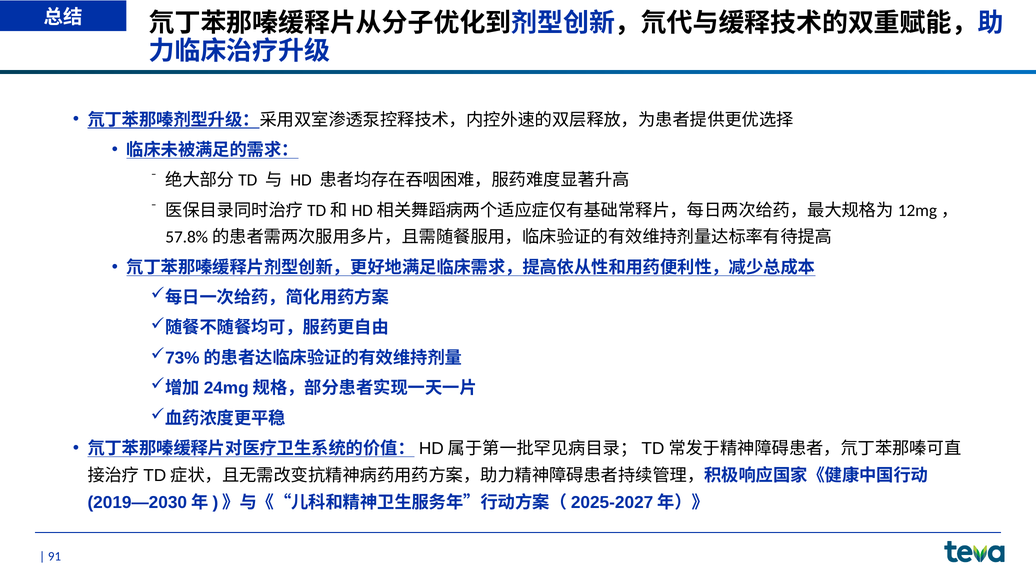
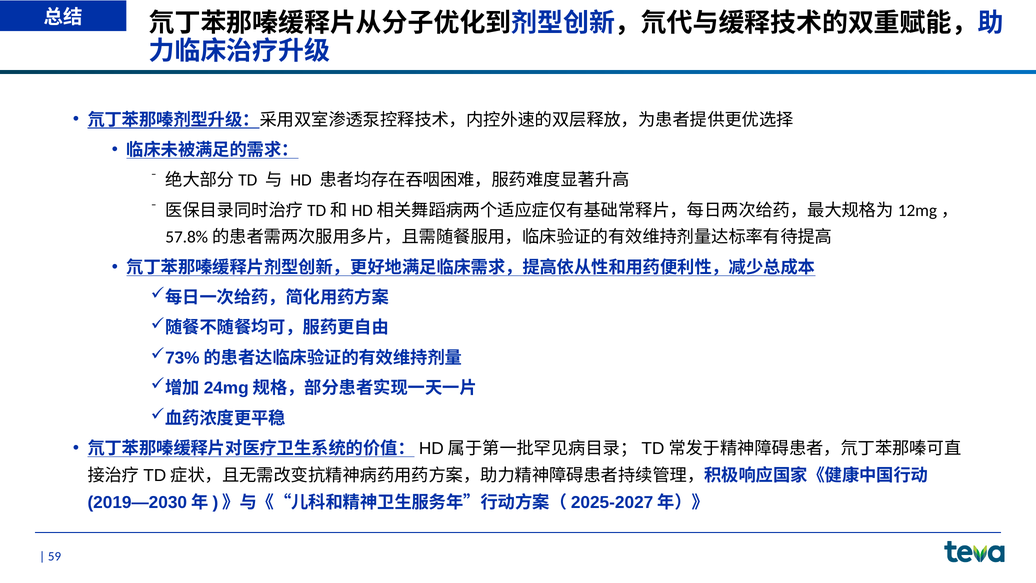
91: 91 -> 59
